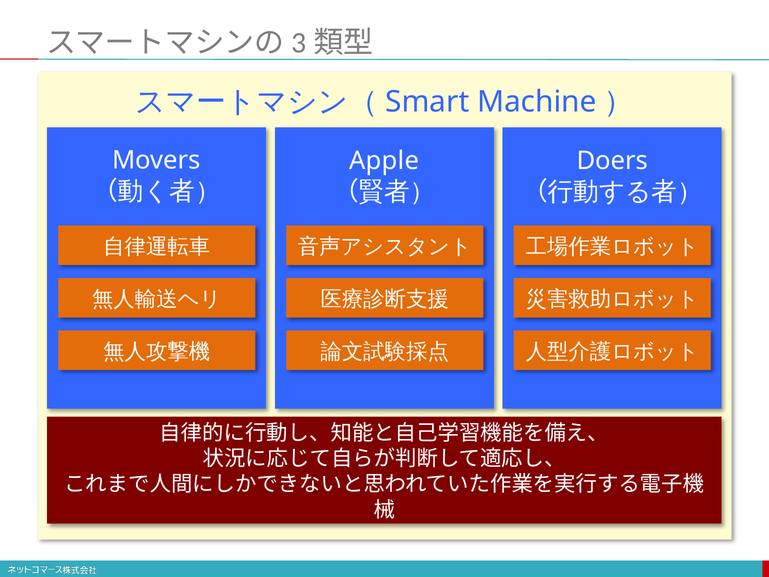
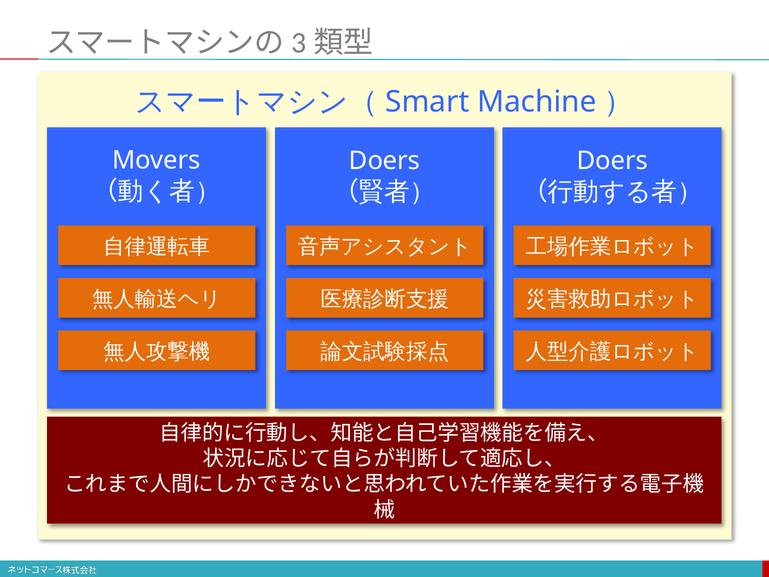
Apple at (384, 161): Apple -> Doers
